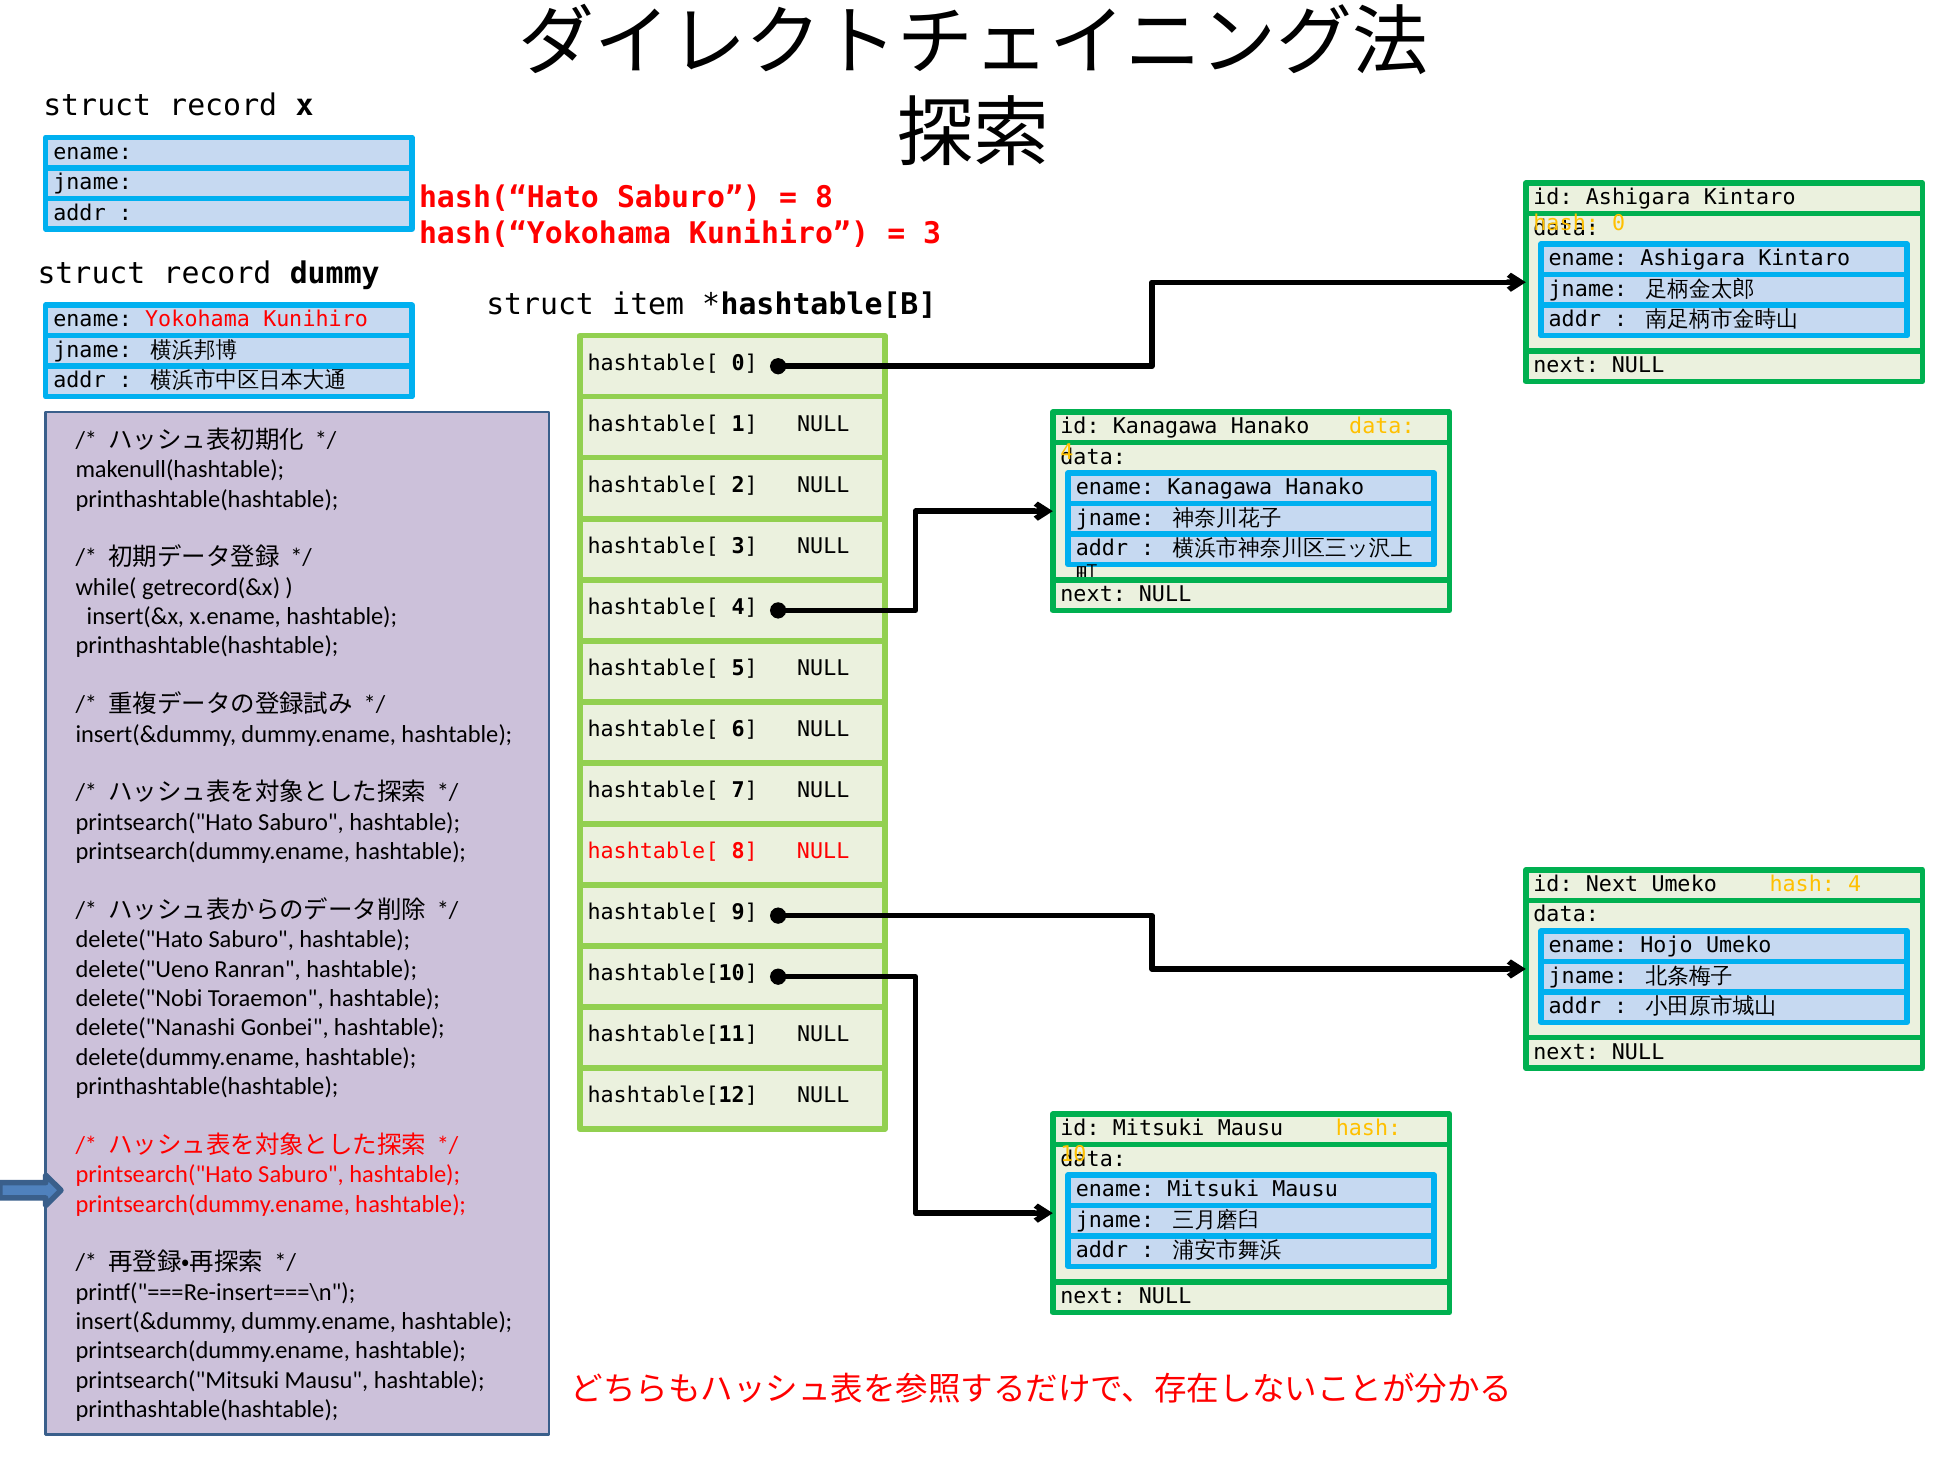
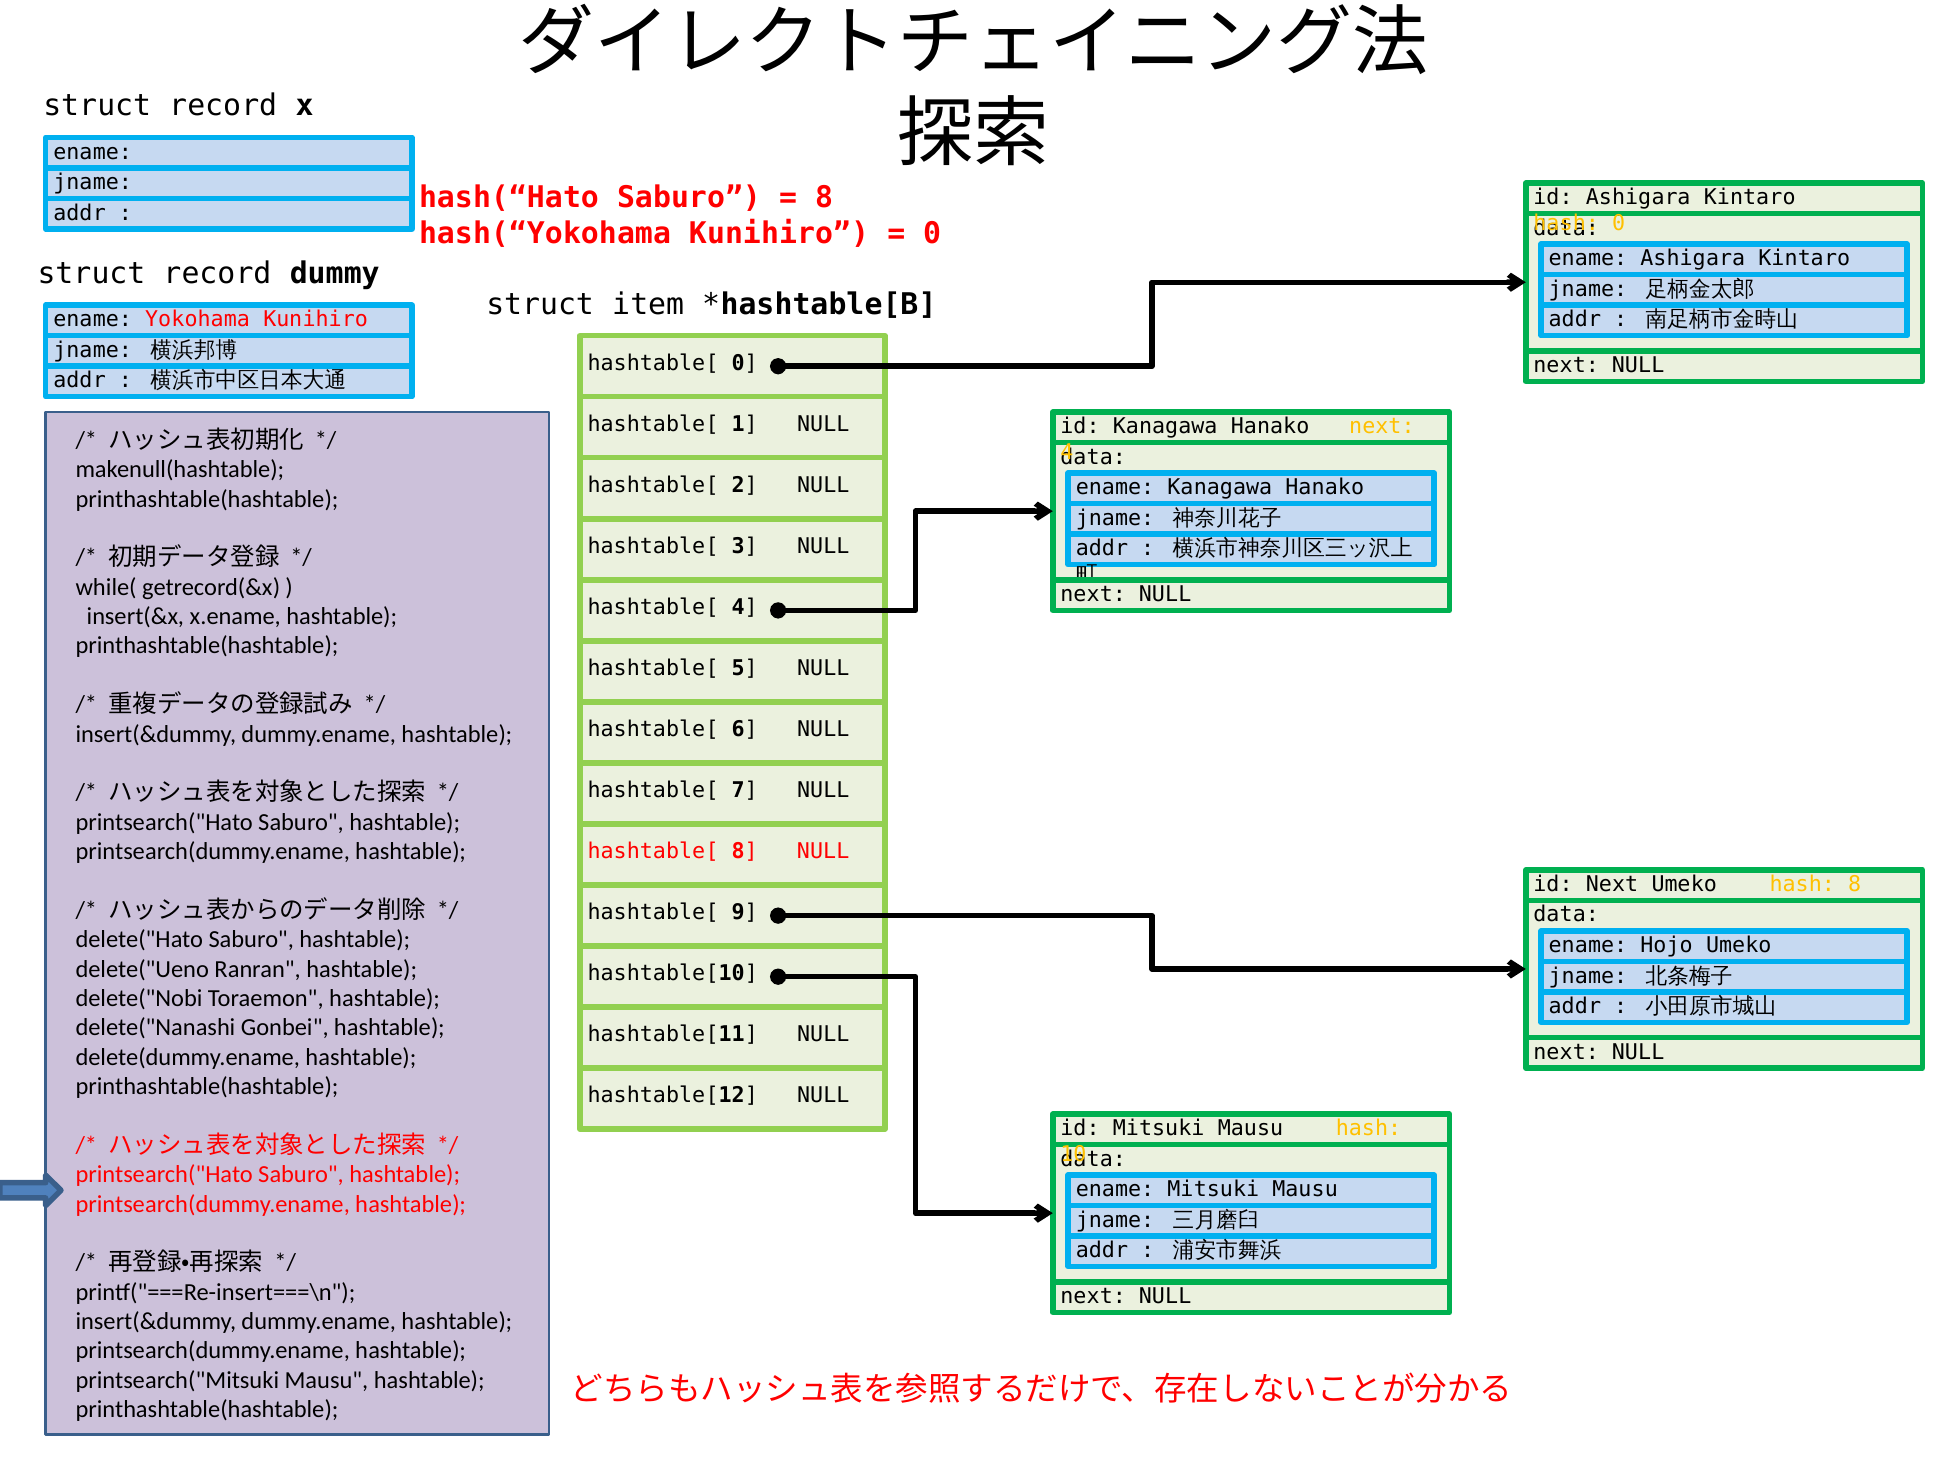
3 at (932, 233): 3 -> 0
Hanako data: data -> next
hash 4: 4 -> 8
